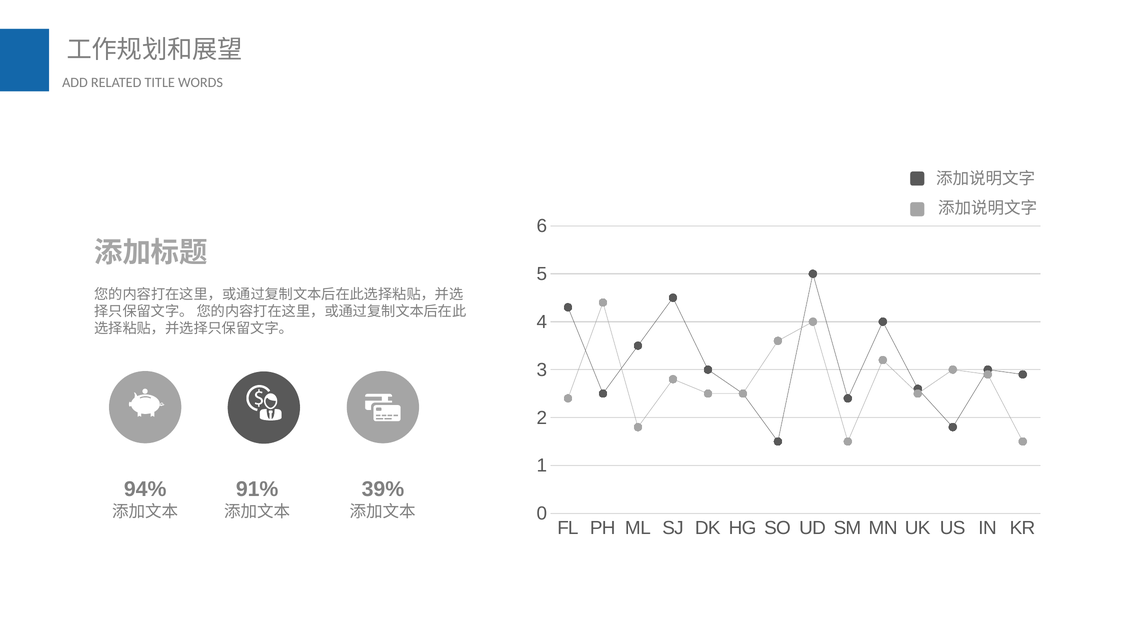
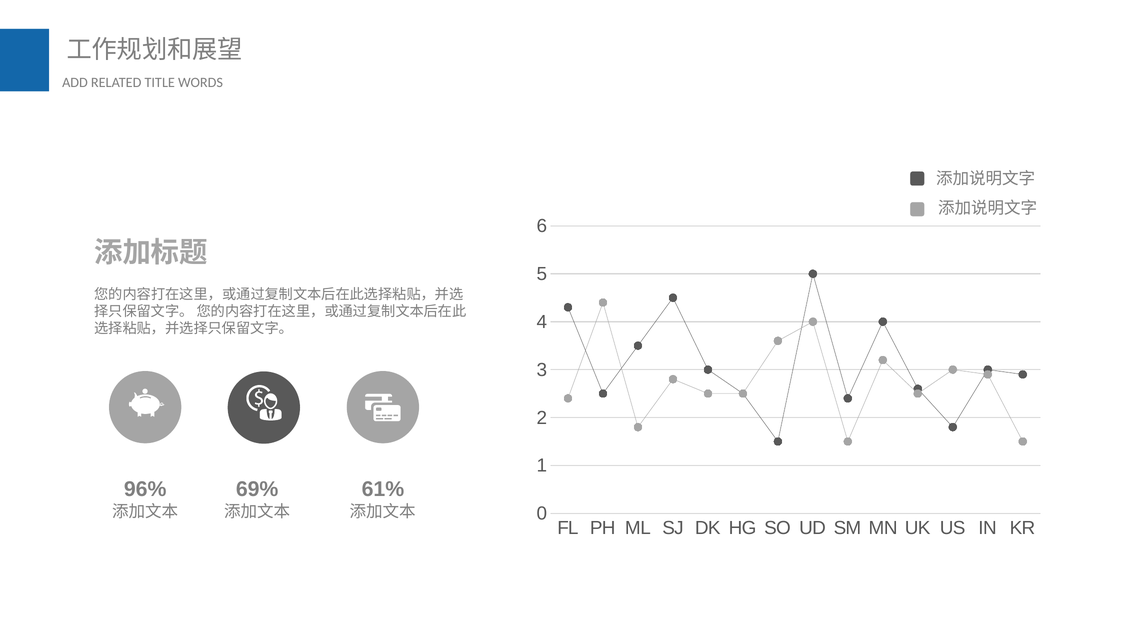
94%: 94% -> 96%
91%: 91% -> 69%
39%: 39% -> 61%
